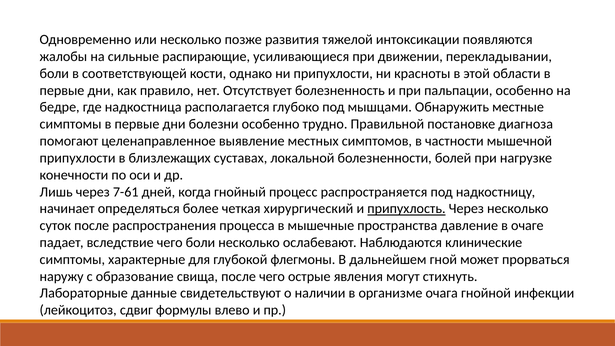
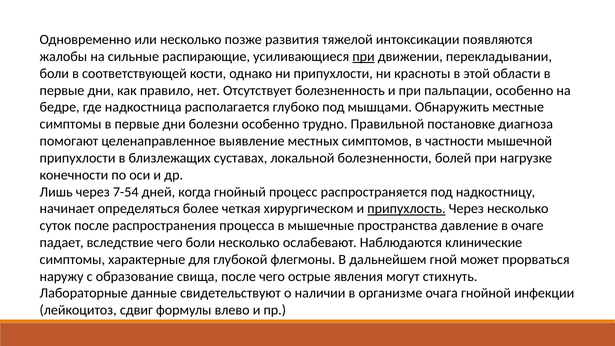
при at (364, 57) underline: none -> present
7-61: 7-61 -> 7-54
хирургический: хирургический -> хирургическом
